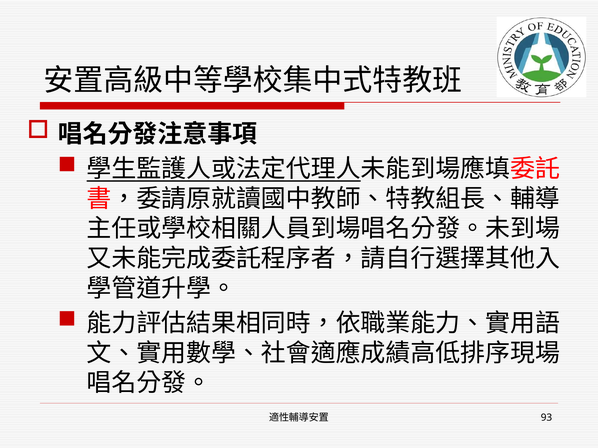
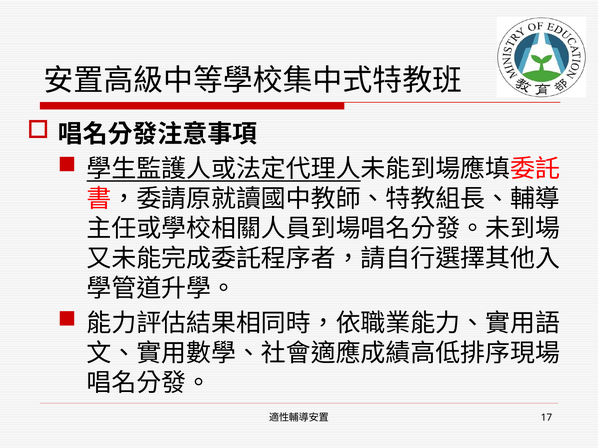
93: 93 -> 17
